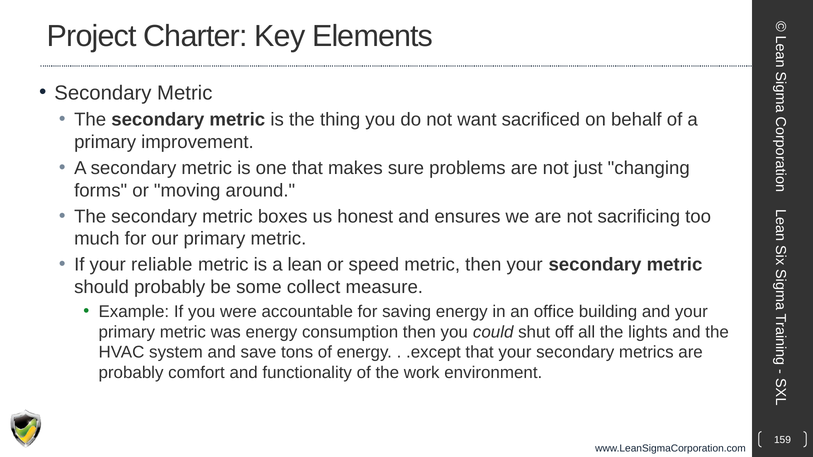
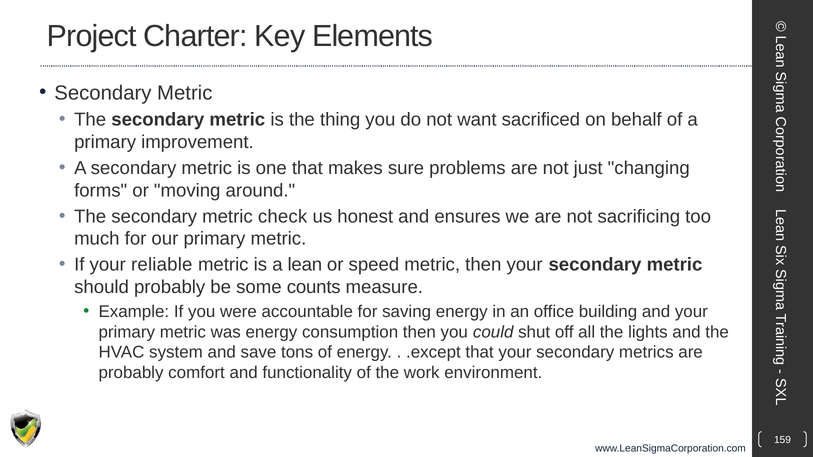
boxes: boxes -> check
collect: collect -> counts
